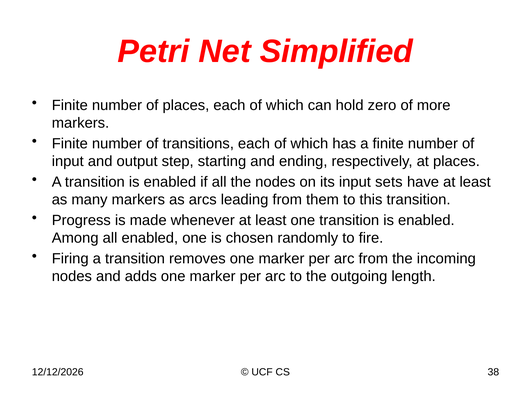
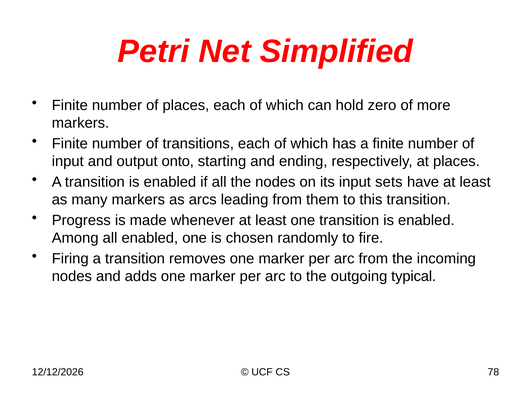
step: step -> onto
length: length -> typical
38: 38 -> 78
